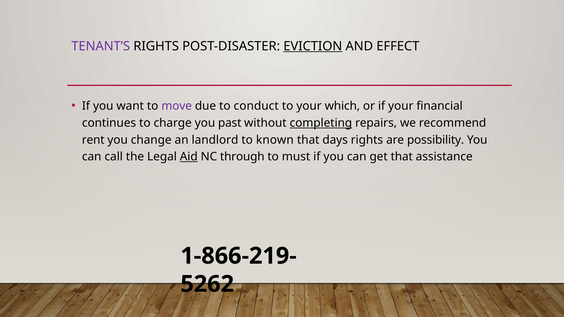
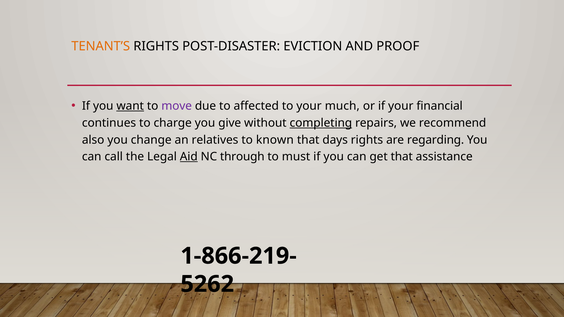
TENANT’S colour: purple -> orange
EVICTION underline: present -> none
EFFECT: EFFECT -> PROOF
want underline: none -> present
conduct: conduct -> affected
which: which -> much
past: past -> give
rent: rent -> also
landlord: landlord -> relatives
possibility: possibility -> regarding
